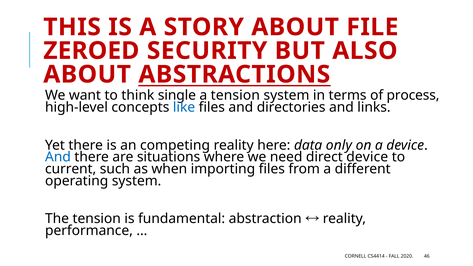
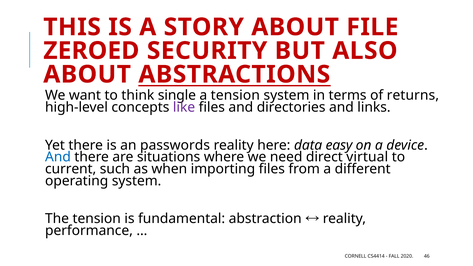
process: process -> returns
like colour: blue -> purple
competing: competing -> passwords
only: only -> easy
direct device: device -> virtual
